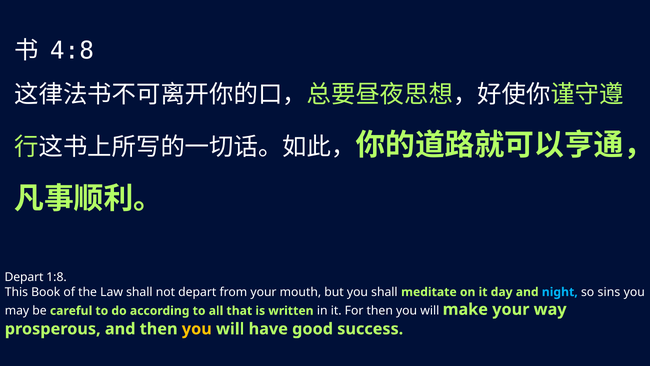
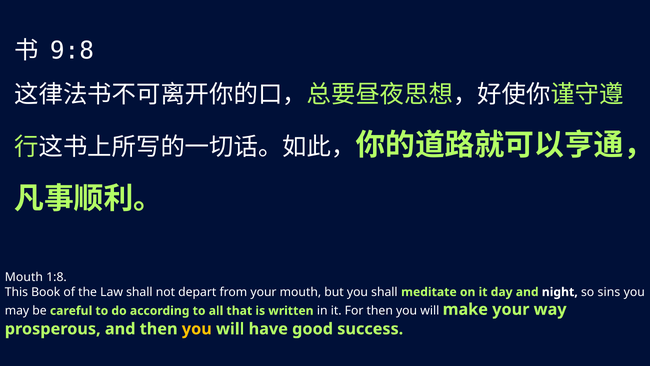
4:8: 4:8 -> 9:8
Depart at (24, 277): Depart -> Mouth
night colour: light blue -> white
